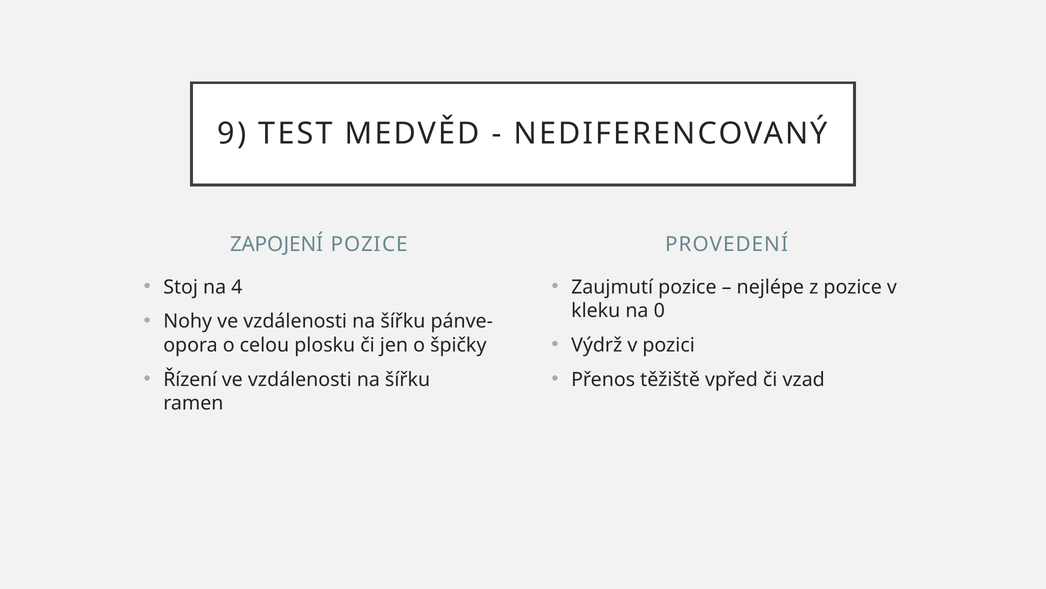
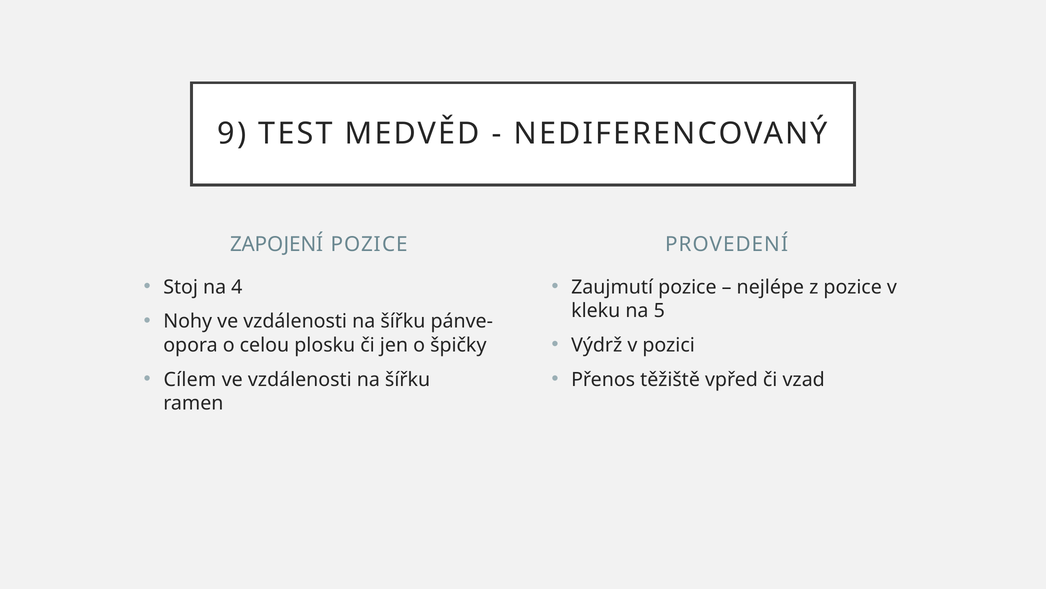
0: 0 -> 5
Řízení: Řízení -> Cílem
